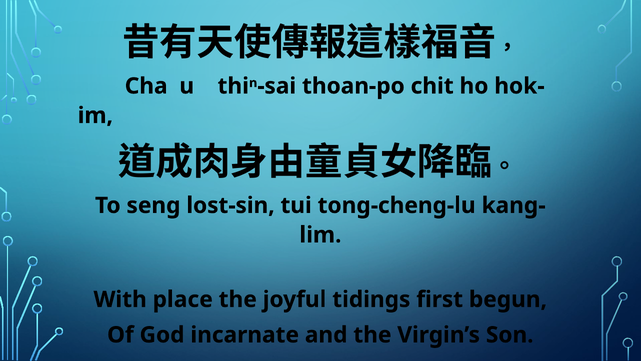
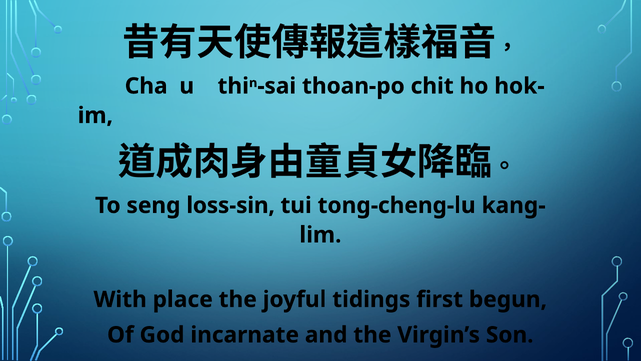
lost-sin: lost-sin -> loss-sin
